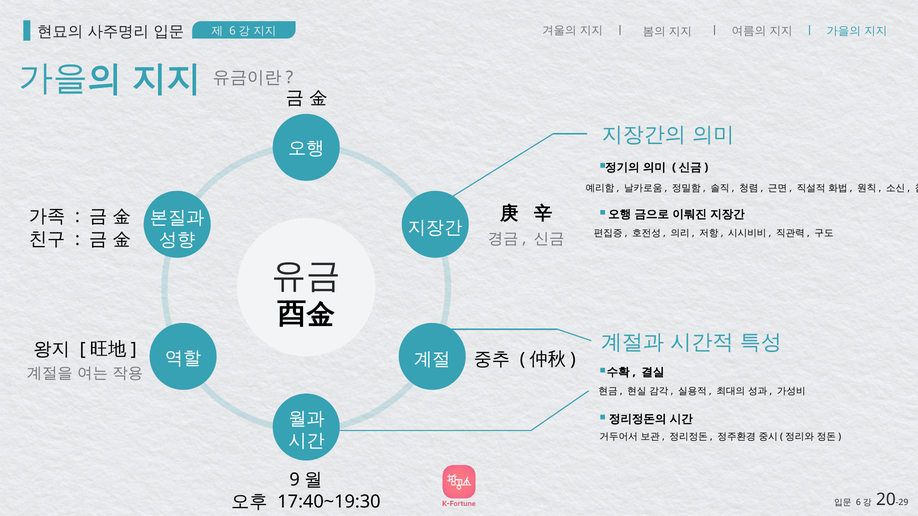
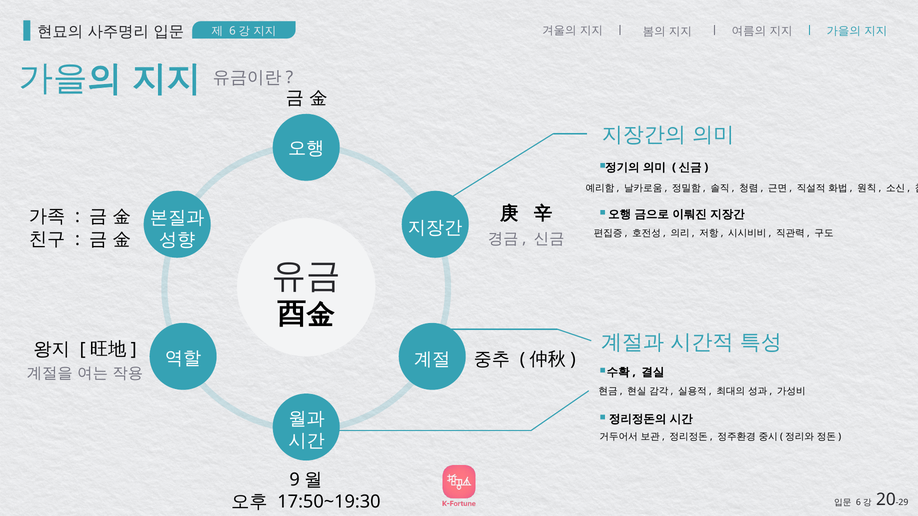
17:40~19:30: 17:40~19:30 -> 17:50~19:30
